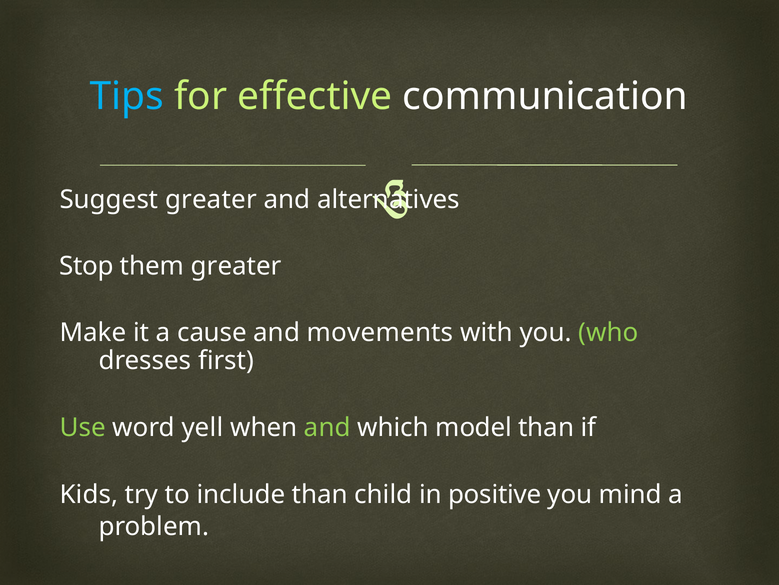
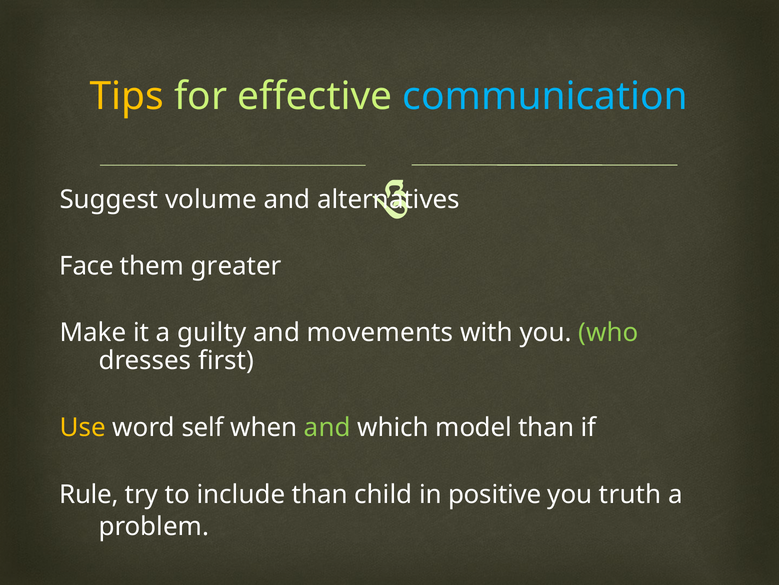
Tips colour: light blue -> yellow
communication colour: white -> light blue
Suggest greater: greater -> volume
Stop: Stop -> Face
cause: cause -> guilty
Use colour: light green -> yellow
yell: yell -> self
Kids: Kids -> Rule
mind: mind -> truth
